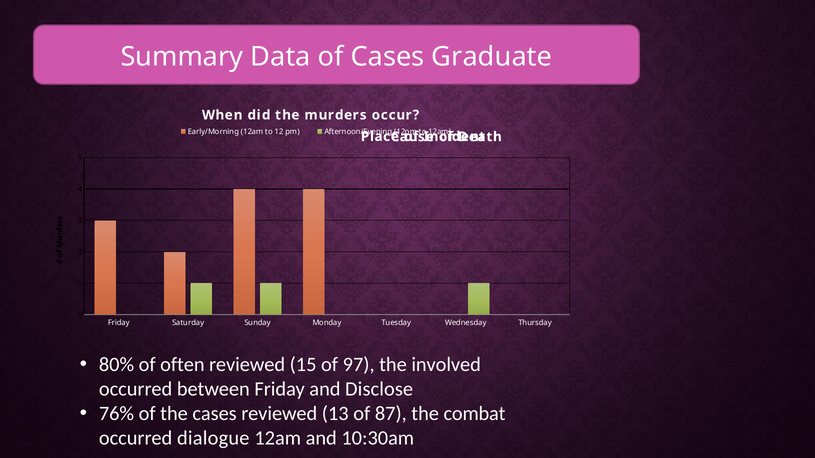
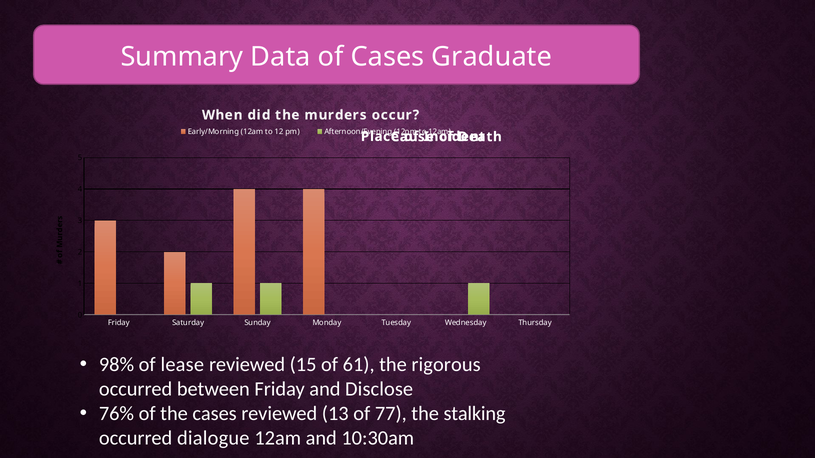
80%: 80% -> 98%
often: often -> lease
97: 97 -> 61
involved: involved -> rigorous
87: 87 -> 77
combat: combat -> stalking
